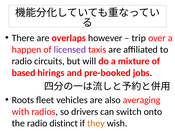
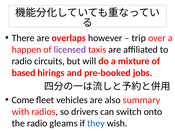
Roots: Roots -> Come
averaging: averaging -> summary
distinct: distinct -> gleams
they colour: orange -> blue
